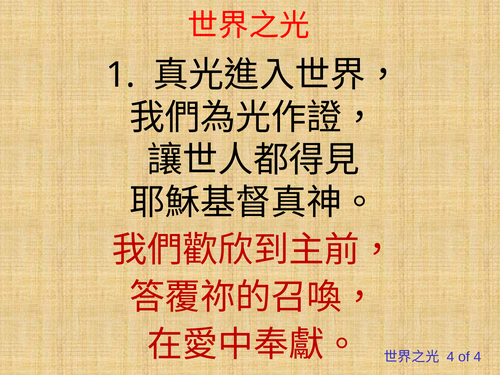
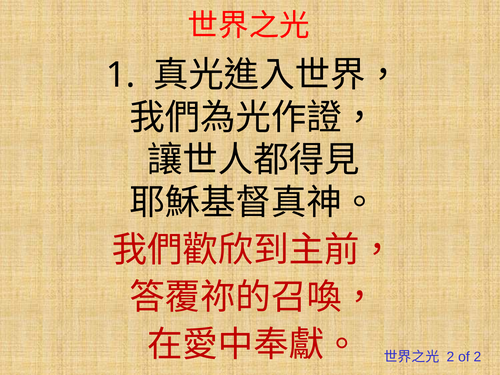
4 at (450, 357): 4 -> 2
of 4: 4 -> 2
